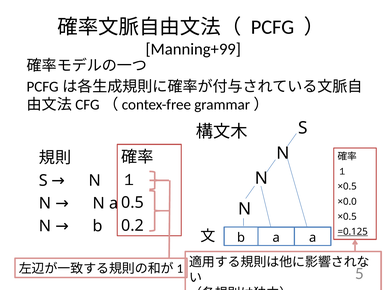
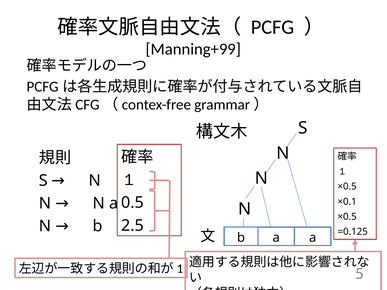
×0.0: ×0.0 -> ×0.1
0.2: 0.2 -> 2.5
=0.125 underline: present -> none
